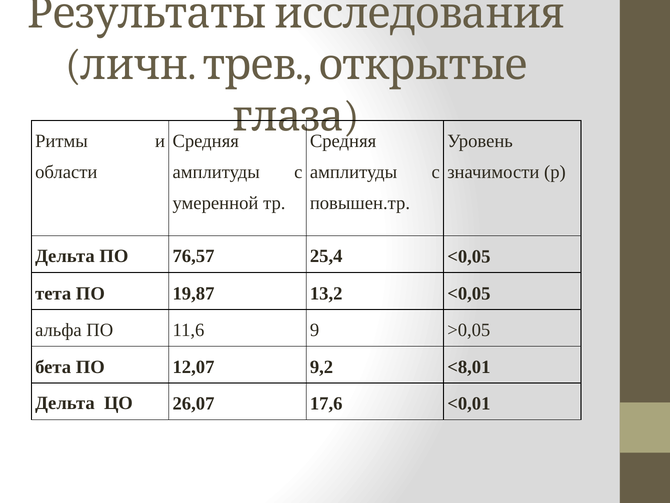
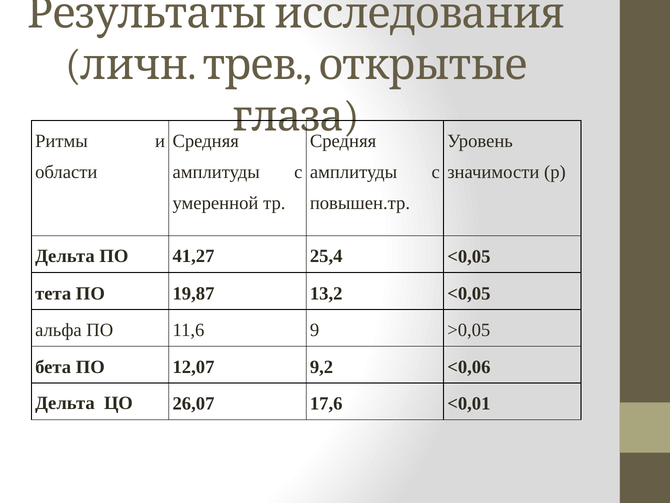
76,57: 76,57 -> 41,27
˂8,01: ˂8,01 -> ˂0,06
